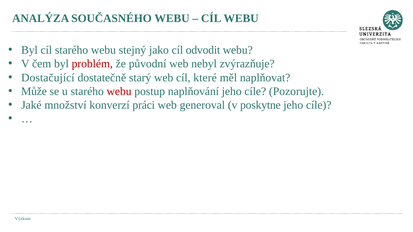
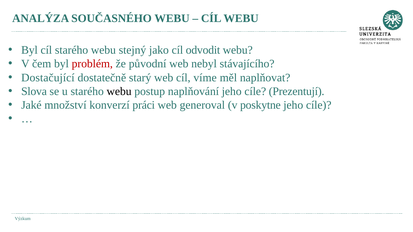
zvýrazňuje: zvýrazňuje -> stávajícího
které: které -> víme
Může: Může -> Slova
webu at (119, 91) colour: red -> black
Pozorujte: Pozorujte -> Prezentují
